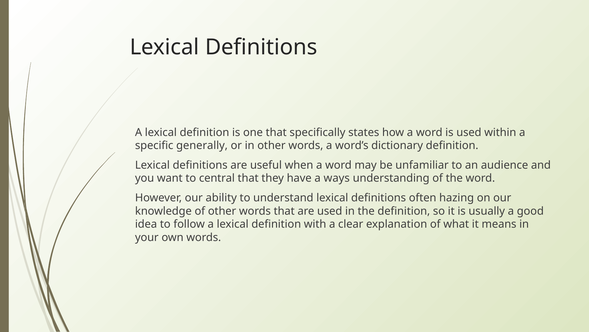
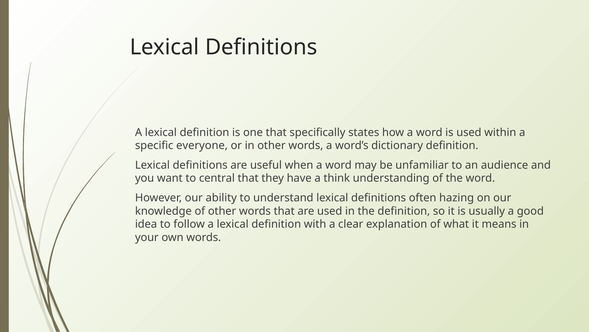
generally: generally -> everyone
ways: ways -> think
